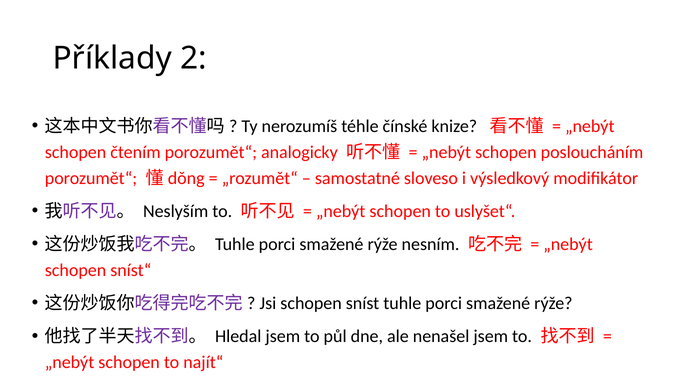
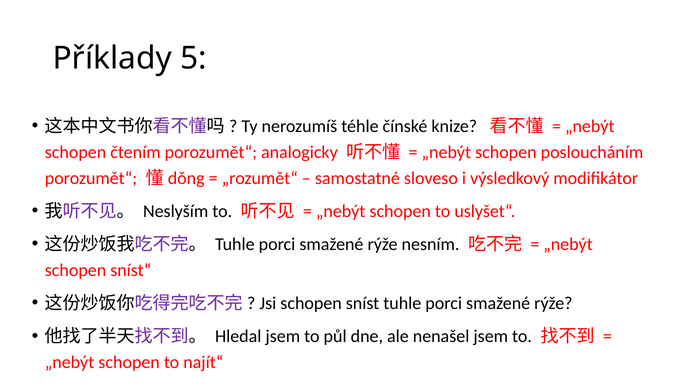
2: 2 -> 5
